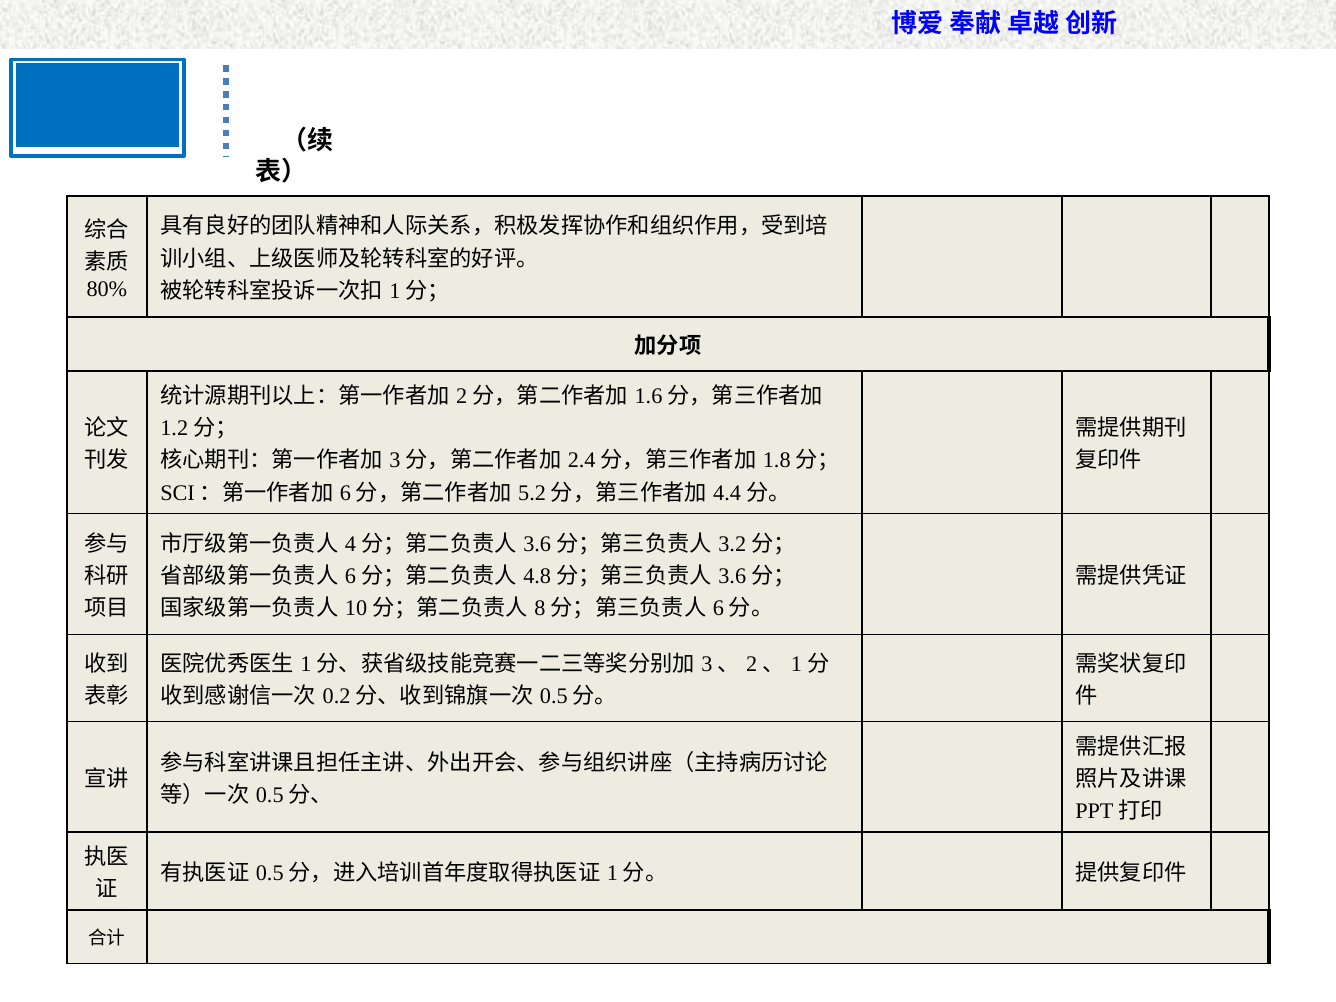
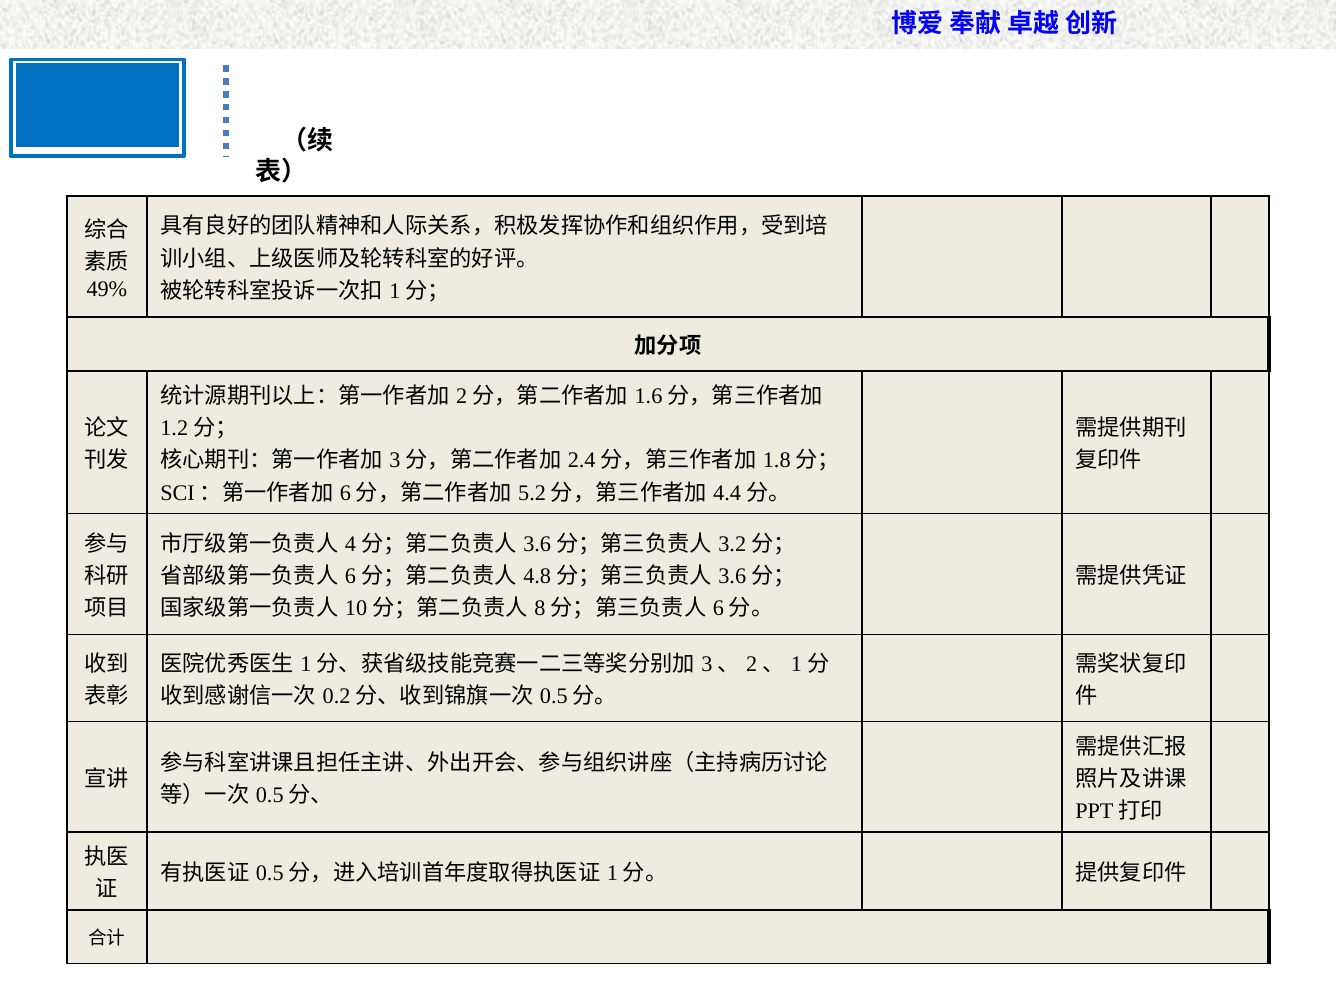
80%: 80% -> 49%
